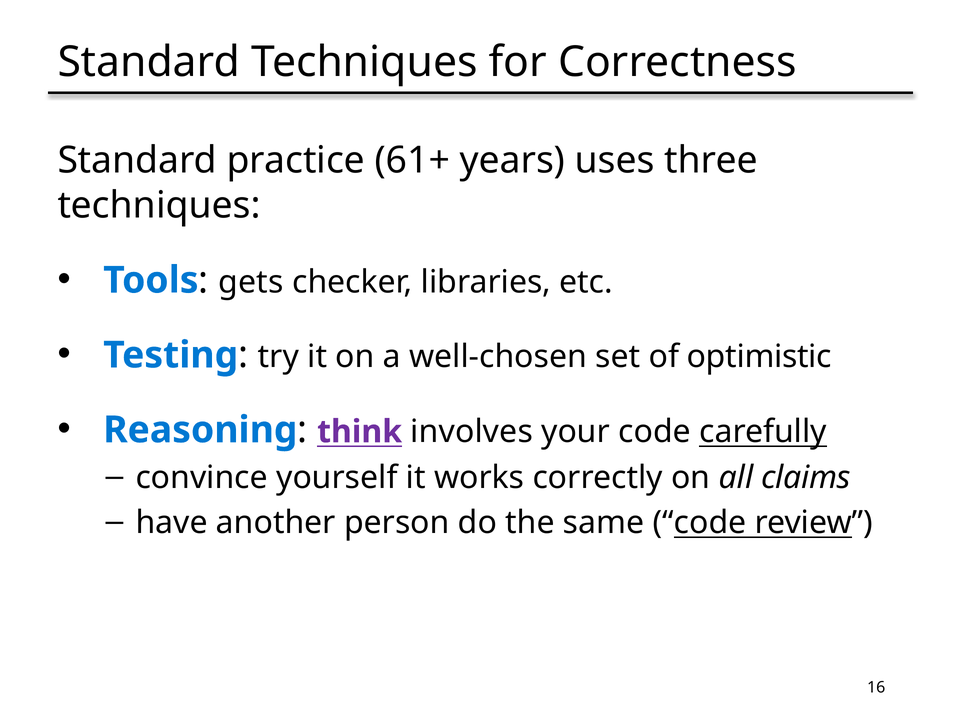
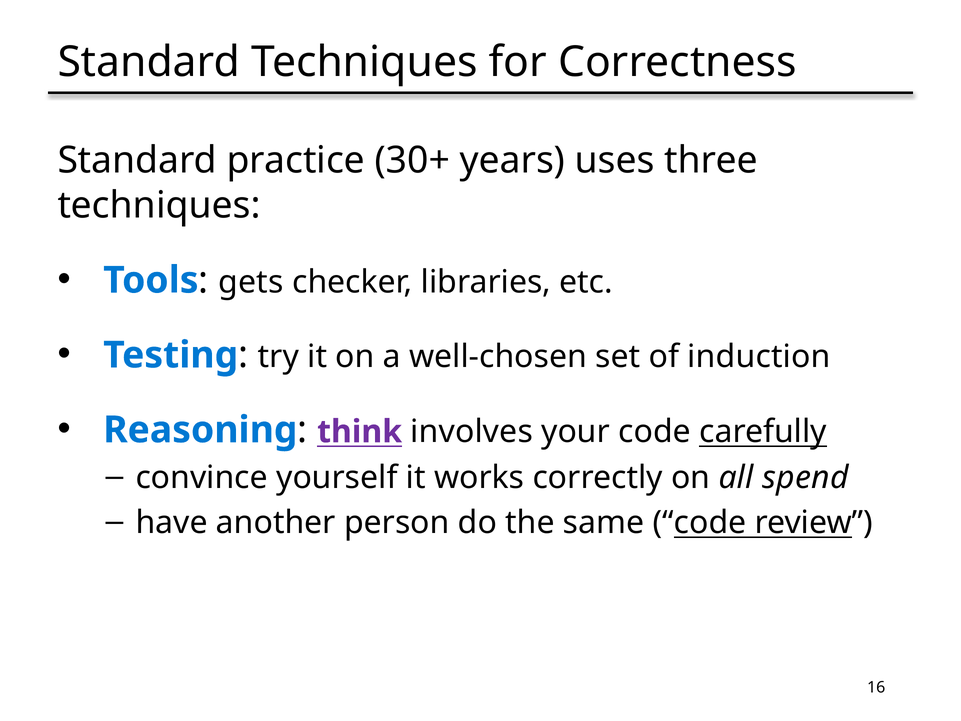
61+: 61+ -> 30+
optimistic: optimistic -> induction
claims: claims -> spend
